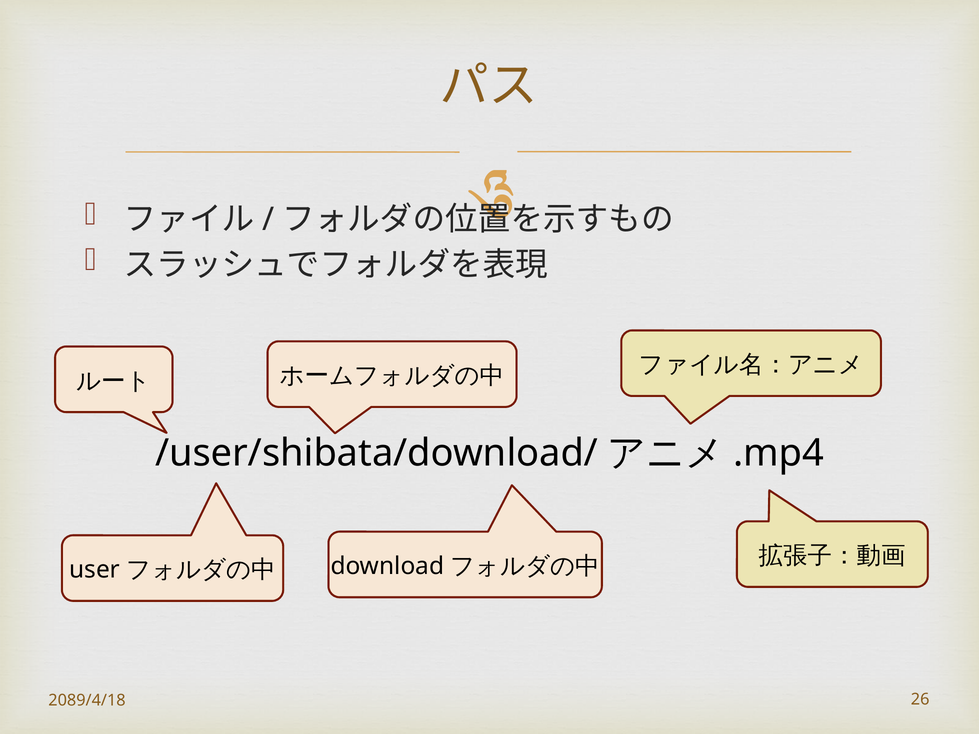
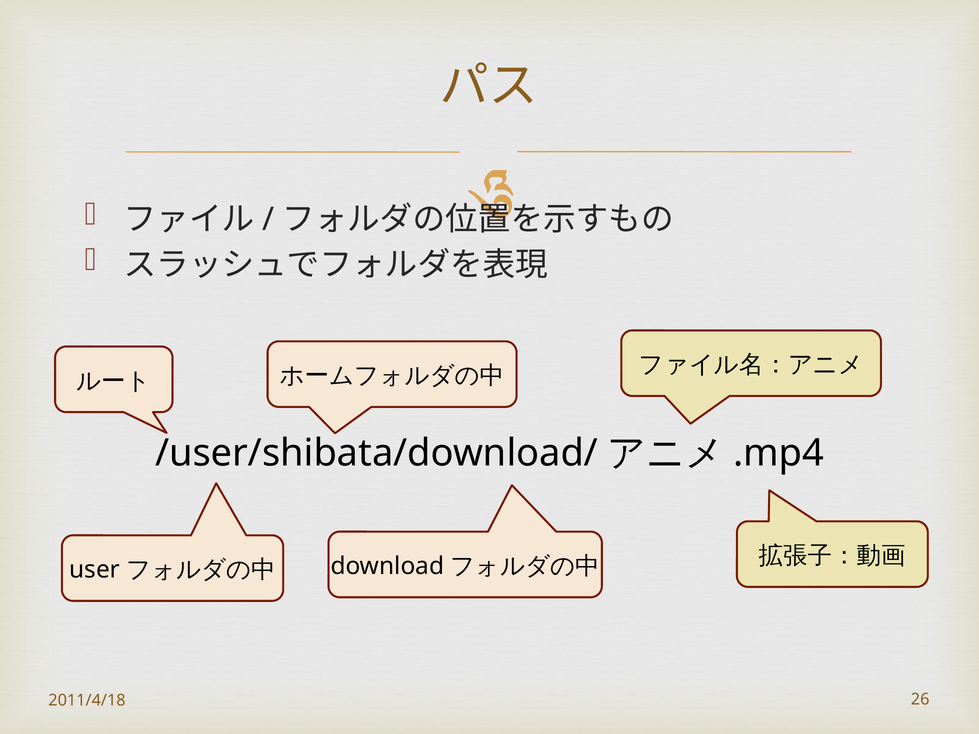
2089/4/18: 2089/4/18 -> 2011/4/18
